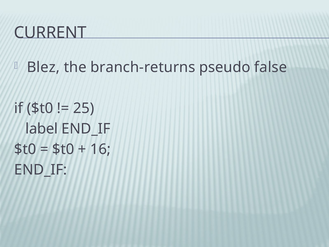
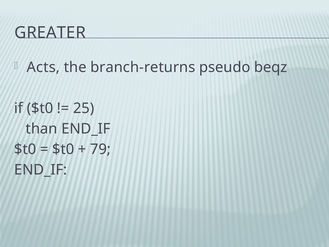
CURRENT: CURRENT -> GREATER
Blez: Blez -> Acts
false: false -> beqz
label: label -> than
16: 16 -> 79
